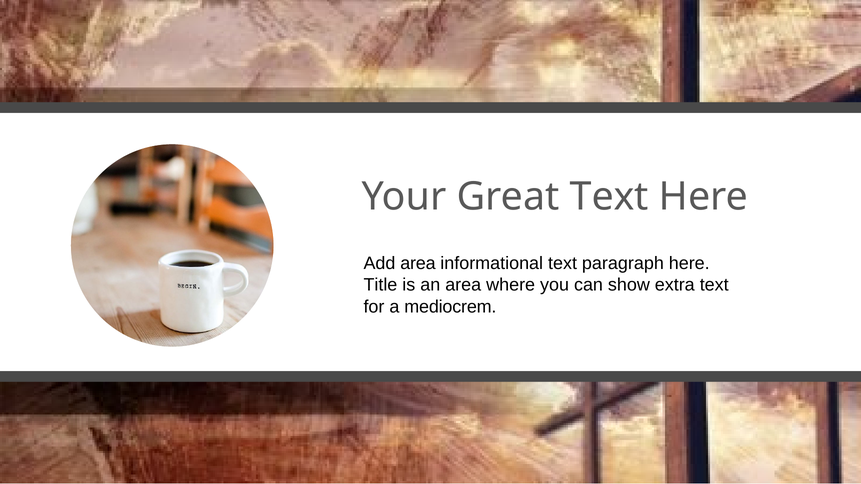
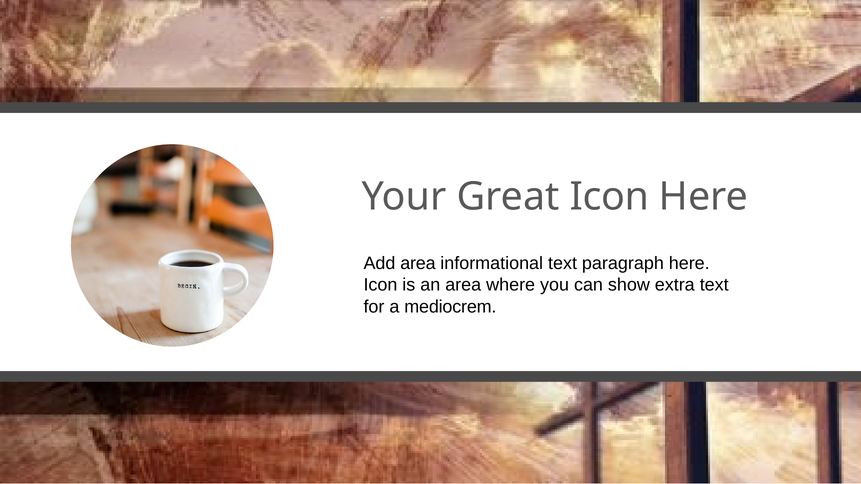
Great Text: Text -> Icon
Title at (380, 285): Title -> Icon
